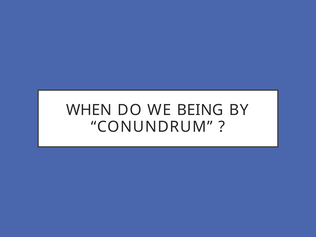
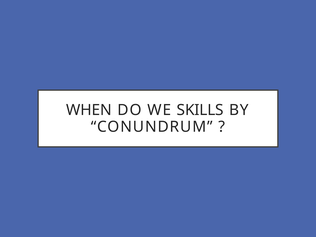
BEING: BEING -> SKILLS
